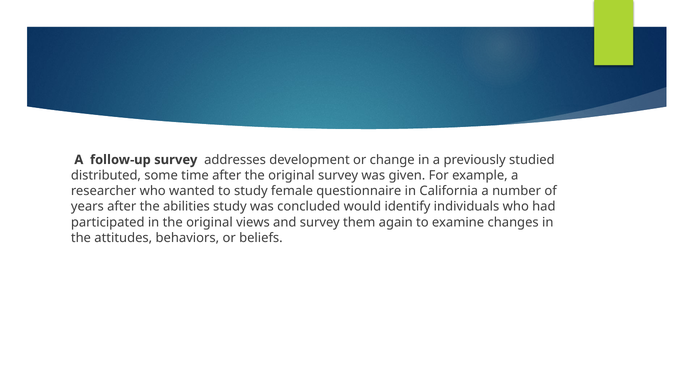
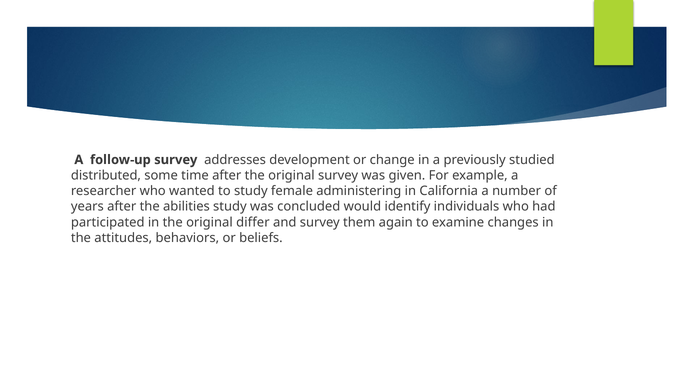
questionnaire: questionnaire -> administering
views: views -> differ
